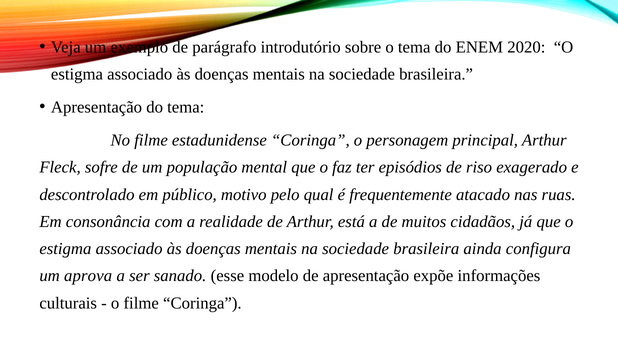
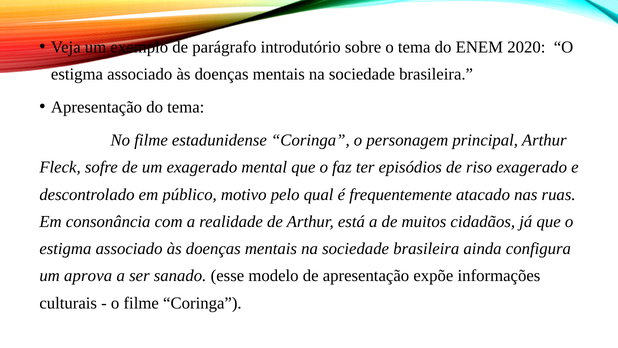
um população: população -> exagerado
